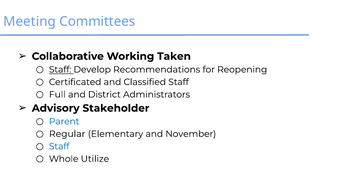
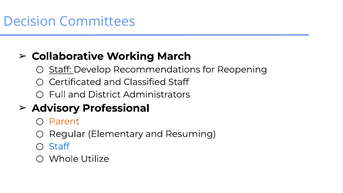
Meeting: Meeting -> Decision
Taken: Taken -> March
Stakeholder: Stakeholder -> Professional
Parent colour: blue -> orange
November: November -> Resuming
